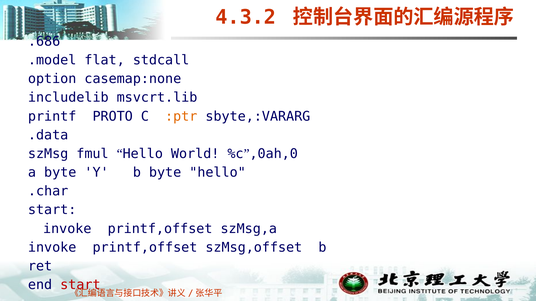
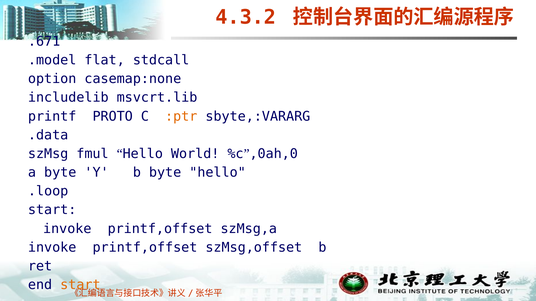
.686: .686 -> .671
.char: .char -> .loop
start at (80, 285) colour: red -> orange
